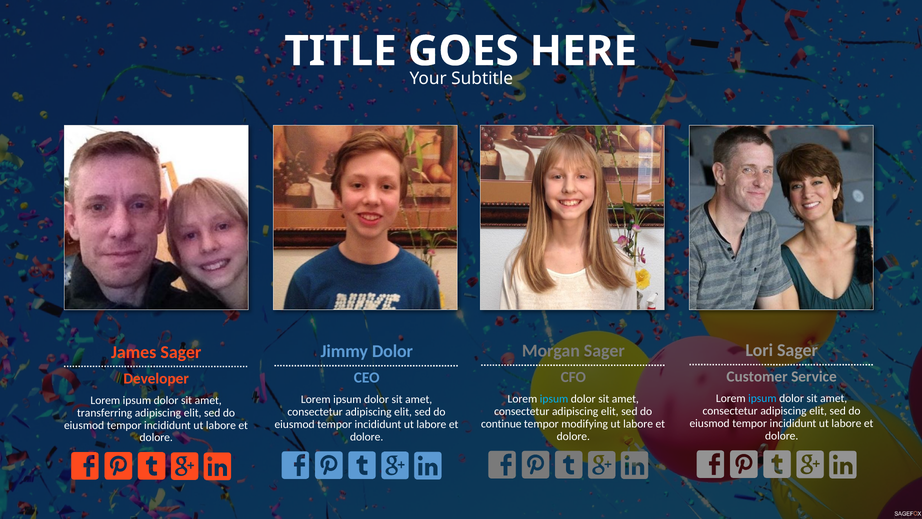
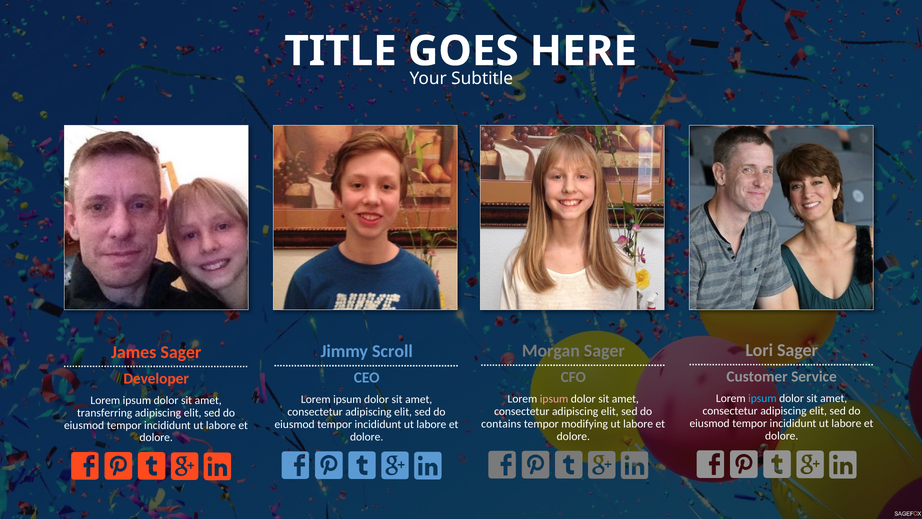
Jimmy Dolor: Dolor -> Scroll
ipsum at (554, 399) colour: light blue -> pink
continue: continue -> contains
